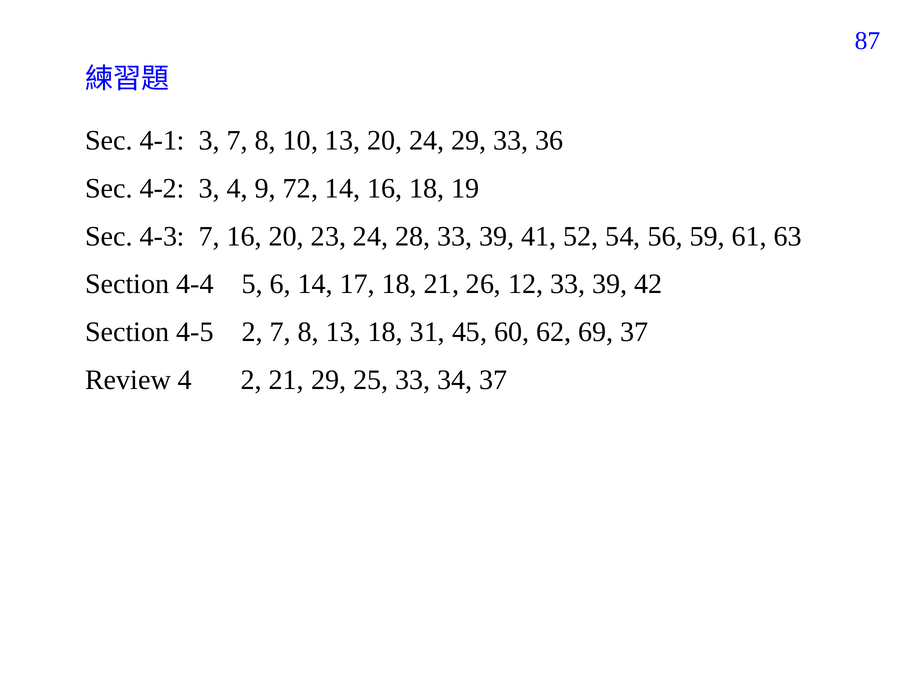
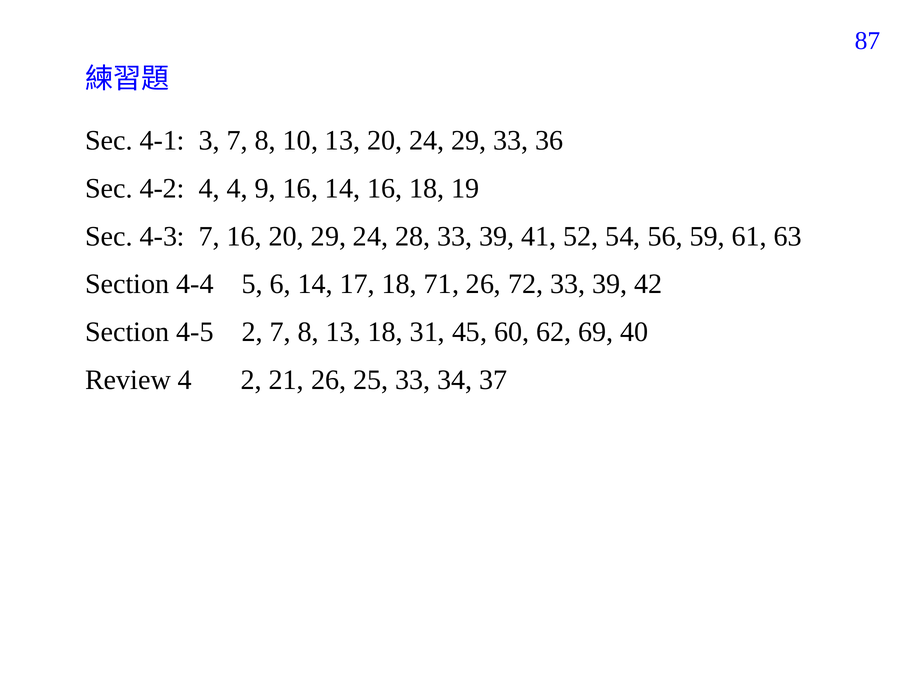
4-2 3: 3 -> 4
9 72: 72 -> 16
20 23: 23 -> 29
18 21: 21 -> 71
12: 12 -> 72
69 37: 37 -> 40
21 29: 29 -> 26
